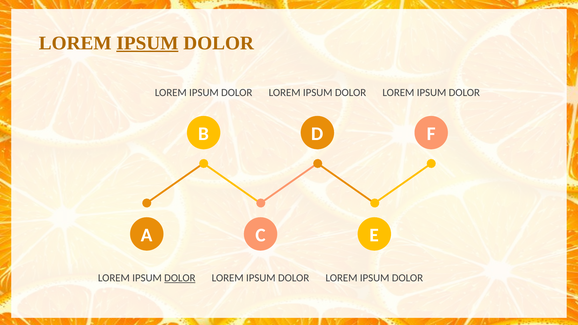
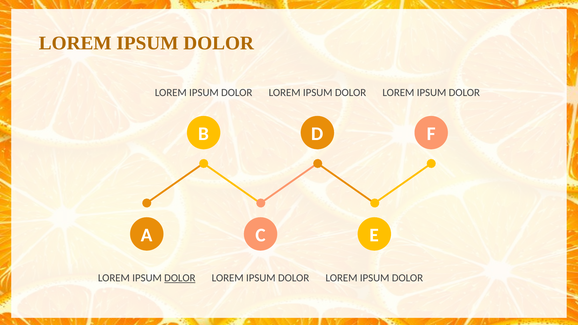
IPSUM at (147, 43) underline: present -> none
